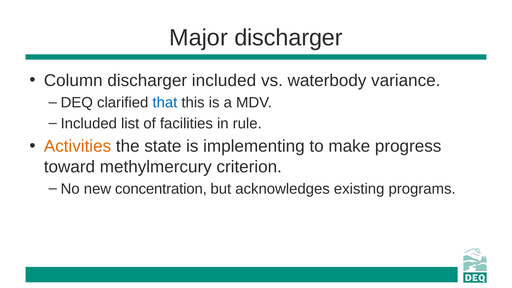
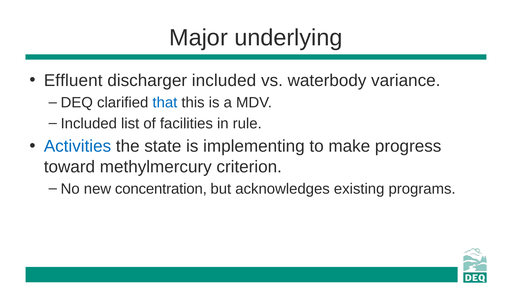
Major discharger: discharger -> underlying
Column: Column -> Effluent
Activities colour: orange -> blue
